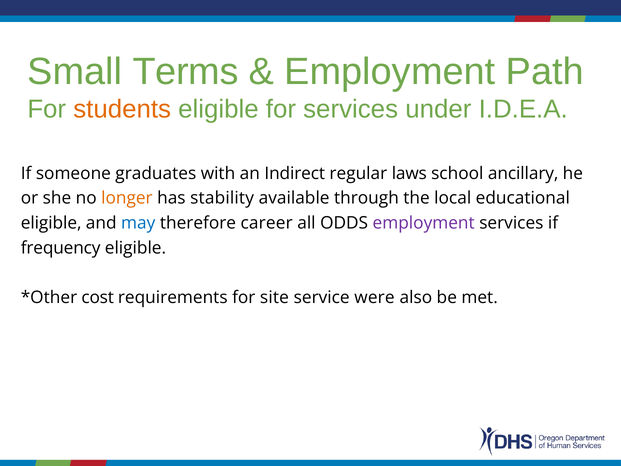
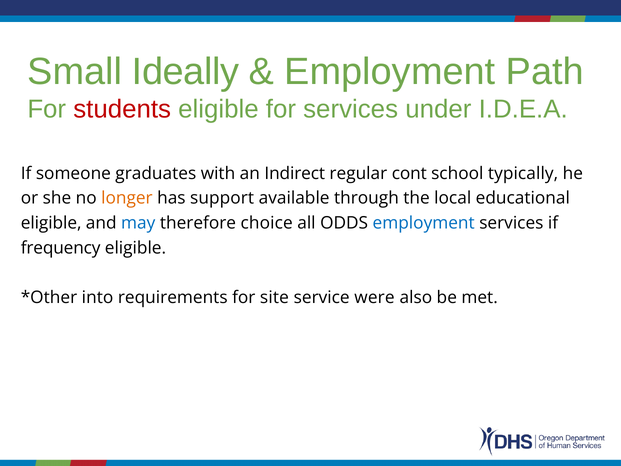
Terms: Terms -> Ideally
students colour: orange -> red
laws: laws -> cont
ancillary: ancillary -> typically
stability: stability -> support
career: career -> choice
employment at (424, 223) colour: purple -> blue
cost: cost -> into
